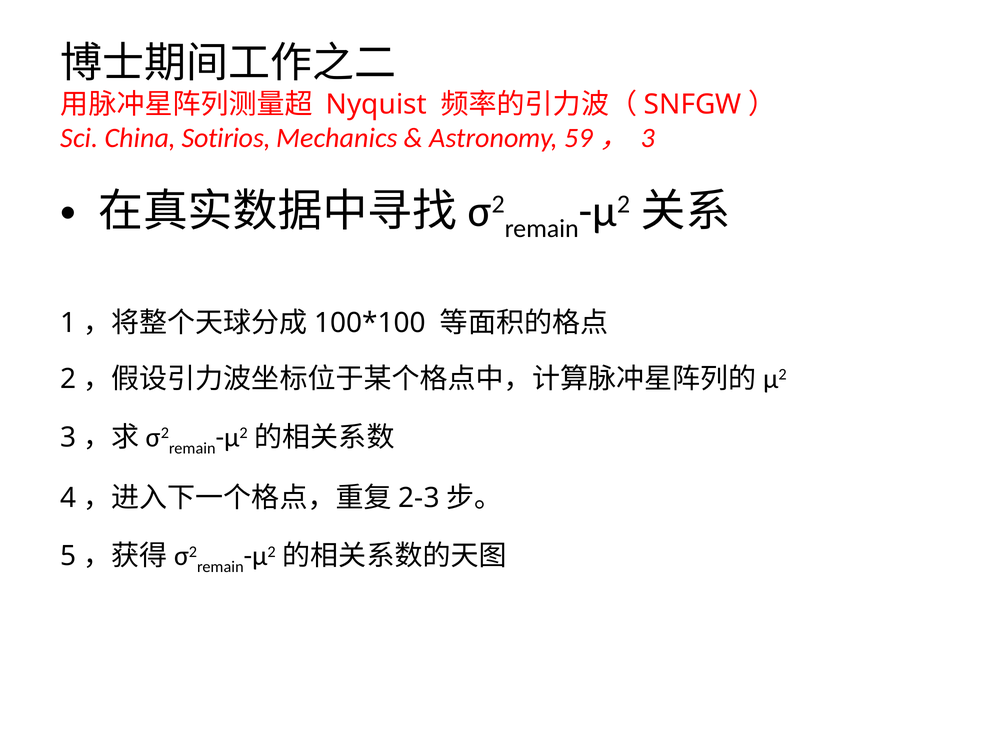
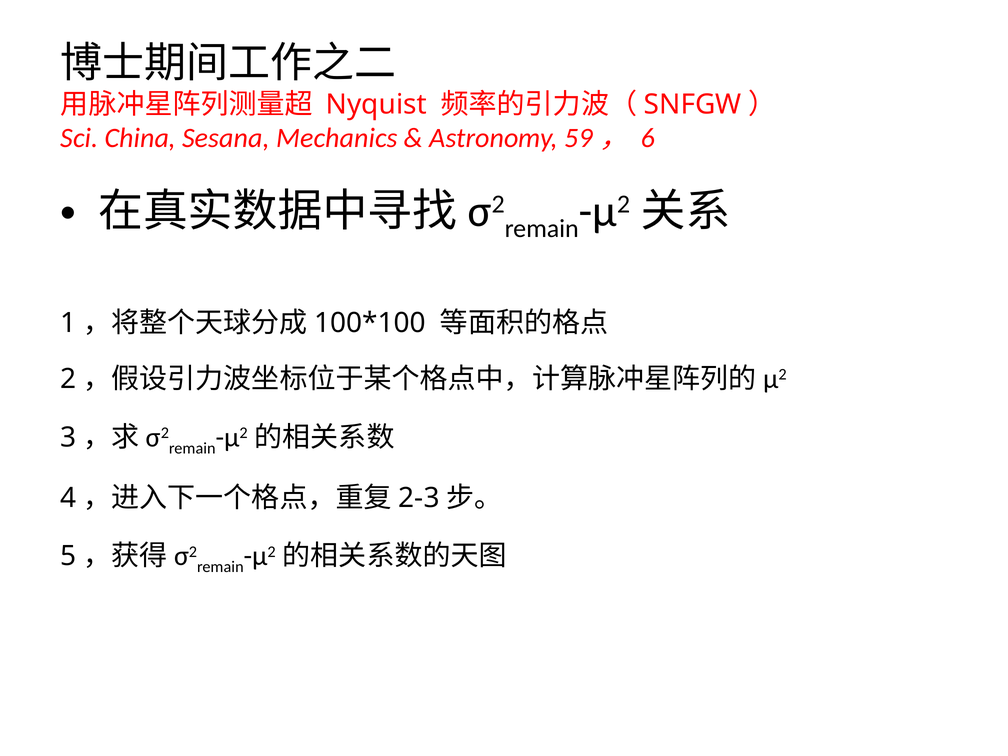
Sotirios: Sotirios -> Sesana
59， 3: 3 -> 6
